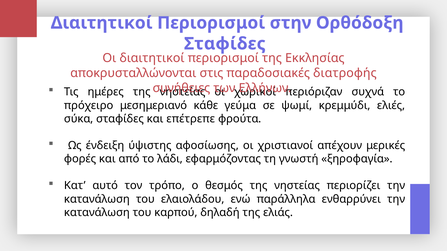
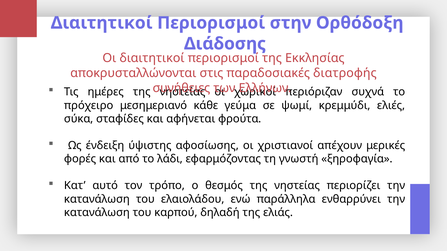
Σταφίδες at (225, 44): Σταφίδες -> Διάδοσης
επέτρεπε: επέτρεπε -> αφήνεται
